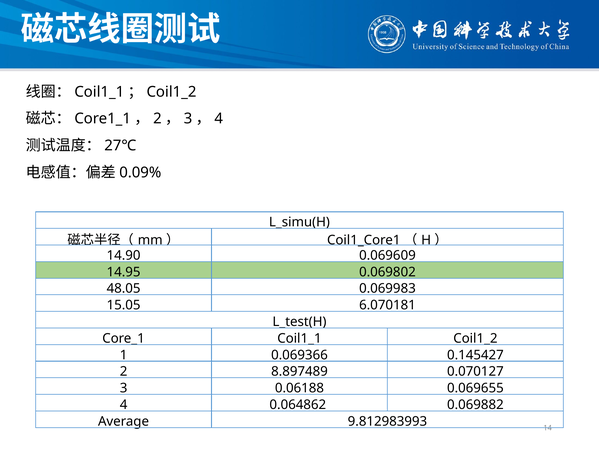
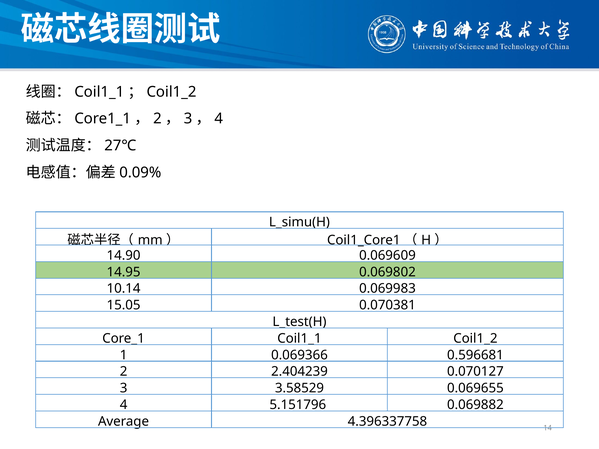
48.05: 48.05 -> 10.14
6.070181: 6.070181 -> 0.070381
0.145427: 0.145427 -> 0.596681
8.897489: 8.897489 -> 2.404239
0.06188: 0.06188 -> 3.58529
0.064862: 0.064862 -> 5.151796
9.812983993: 9.812983993 -> 4.396337758
